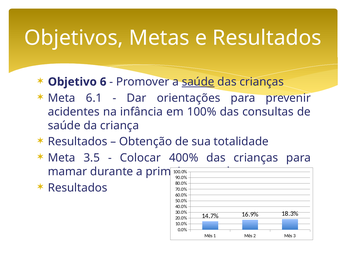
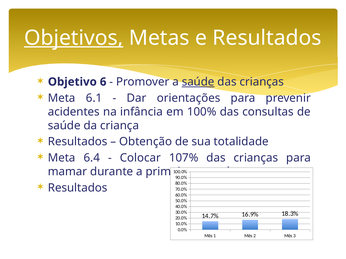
Objetivos underline: none -> present
3.5: 3.5 -> 6.4
400%: 400% -> 107%
